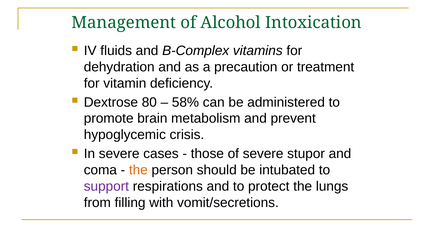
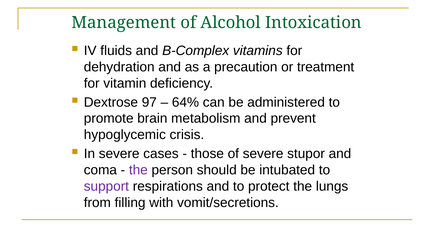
80: 80 -> 97
58%: 58% -> 64%
the at (138, 170) colour: orange -> purple
